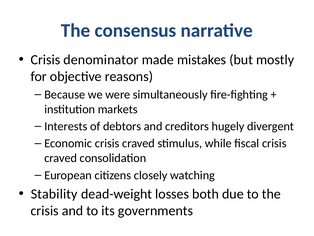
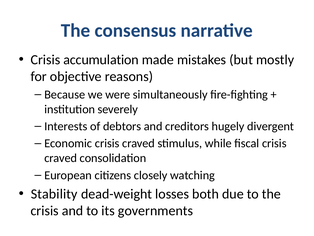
denominator: denominator -> accumulation
markets: markets -> severely
